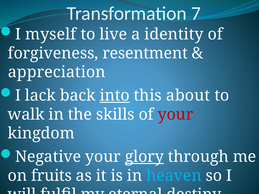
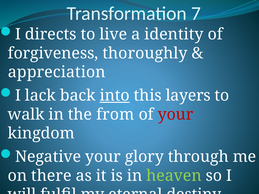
myself: myself -> directs
resentment: resentment -> thoroughly
about: about -> layers
skills: skills -> from
glory underline: present -> none
fruits: fruits -> there
heaven colour: light blue -> light green
